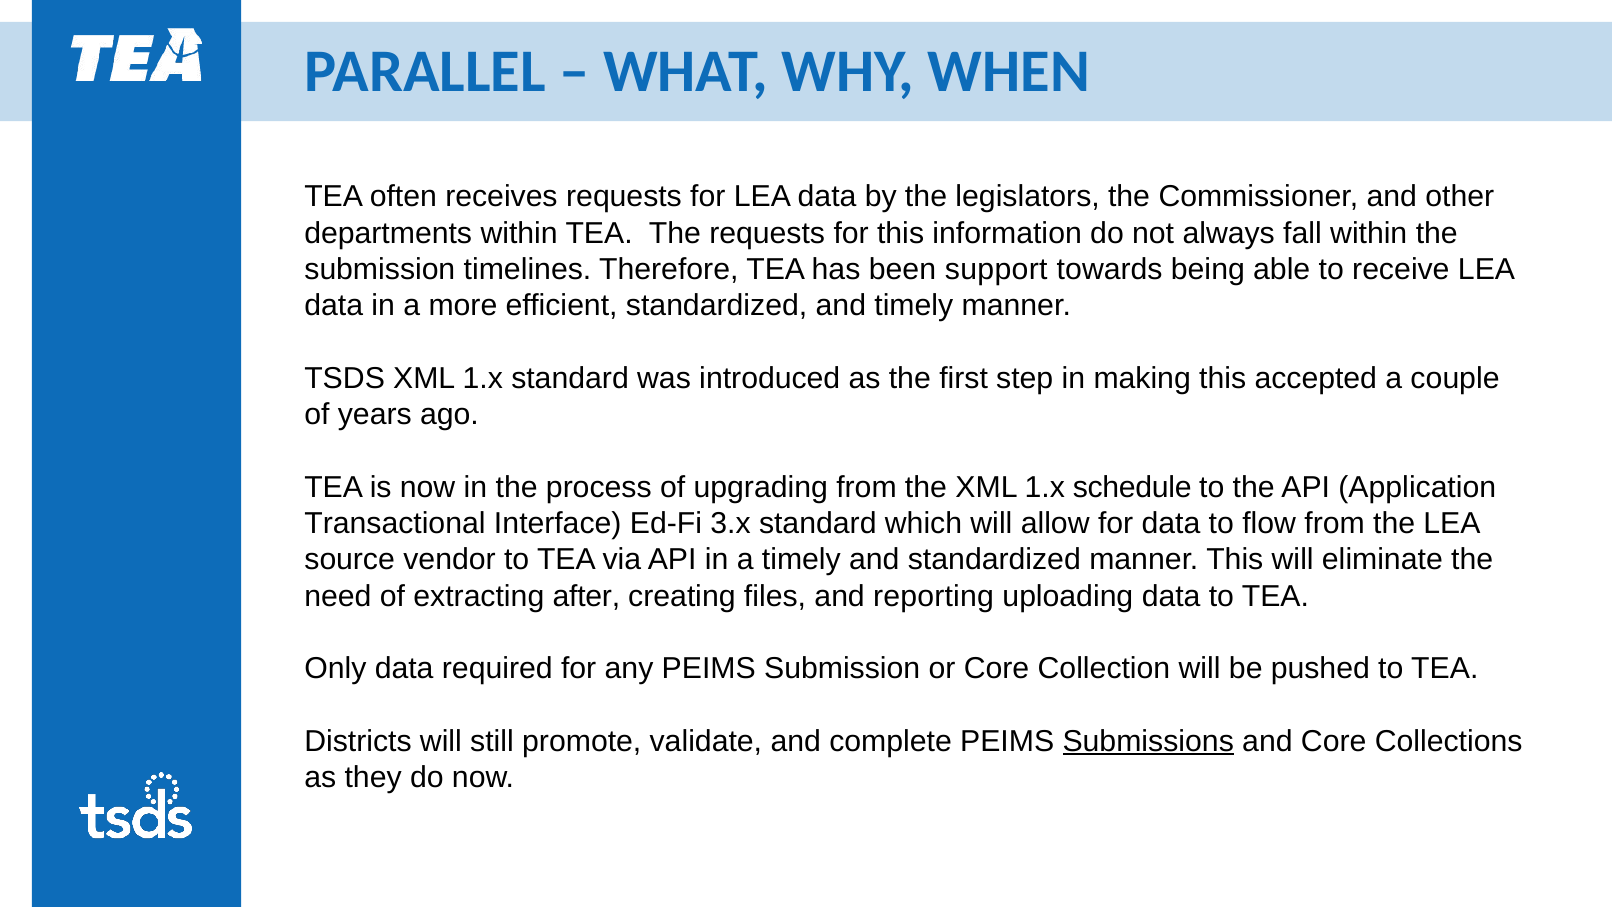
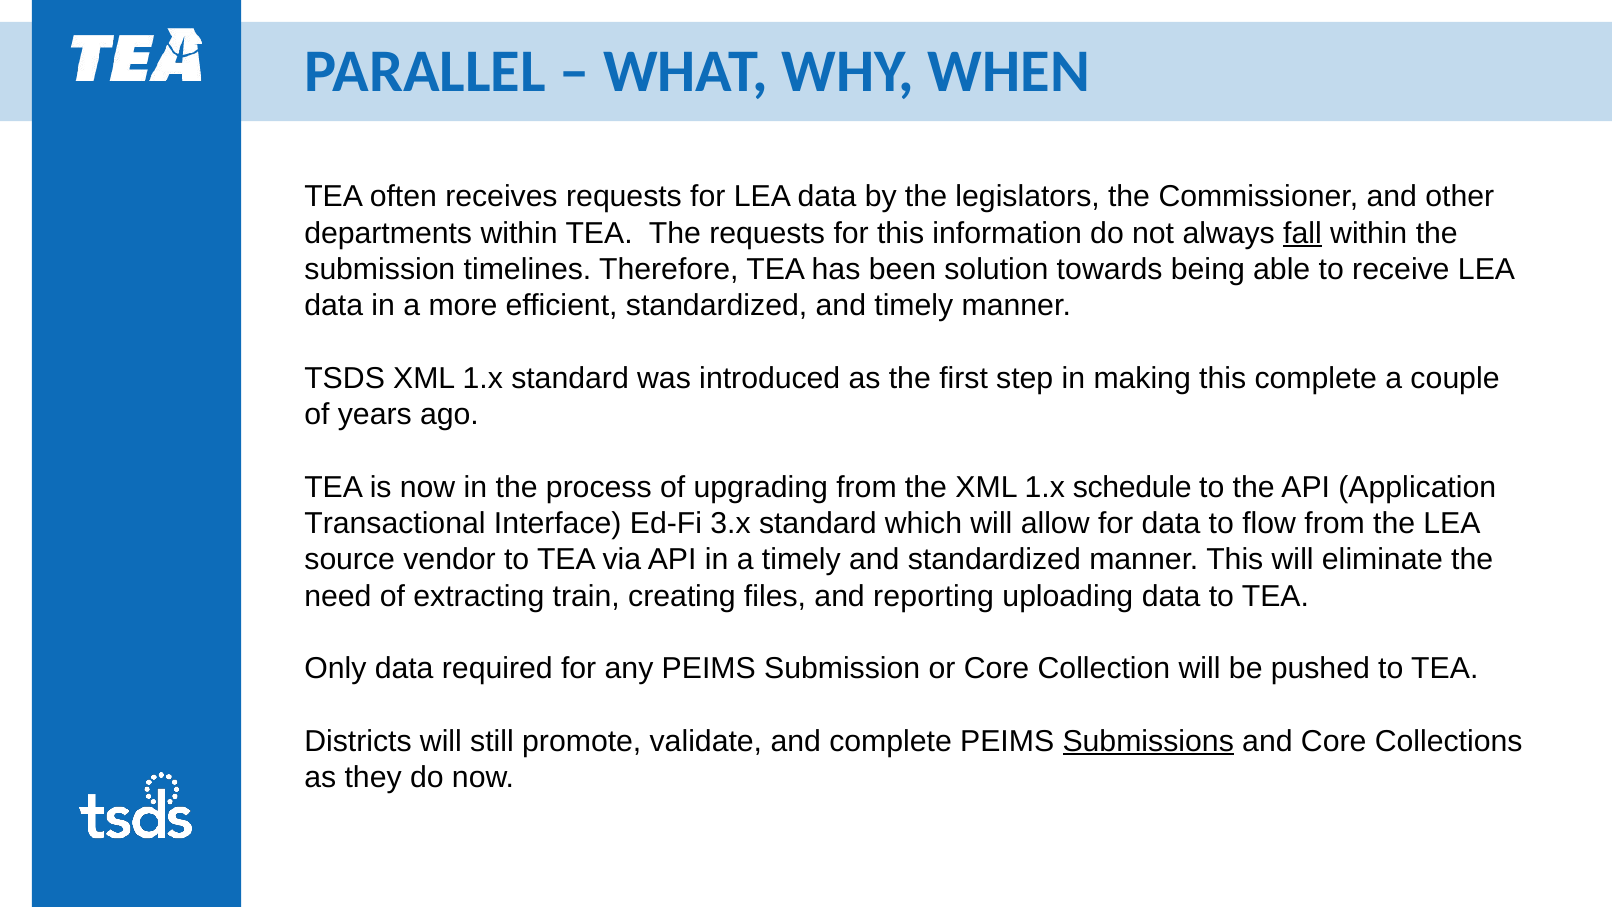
fall underline: none -> present
support: support -> solution
this accepted: accepted -> complete
after: after -> train
